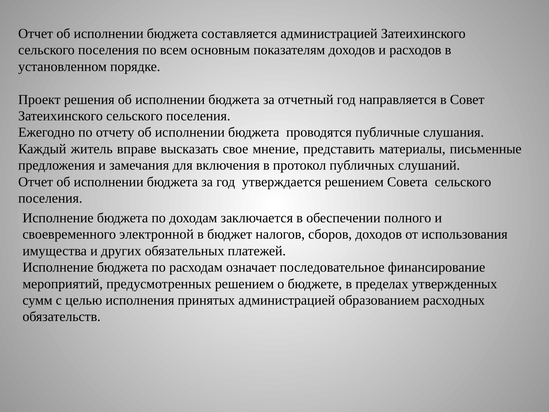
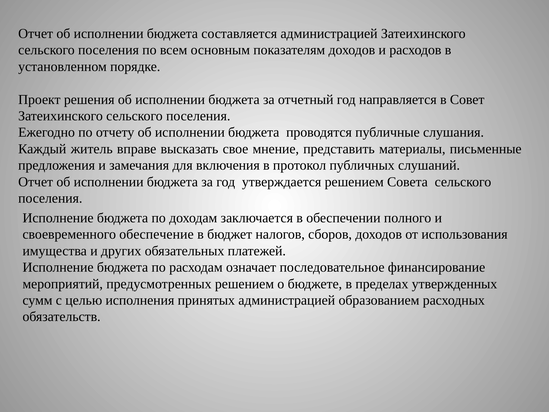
электронной: электронной -> обеспечение
